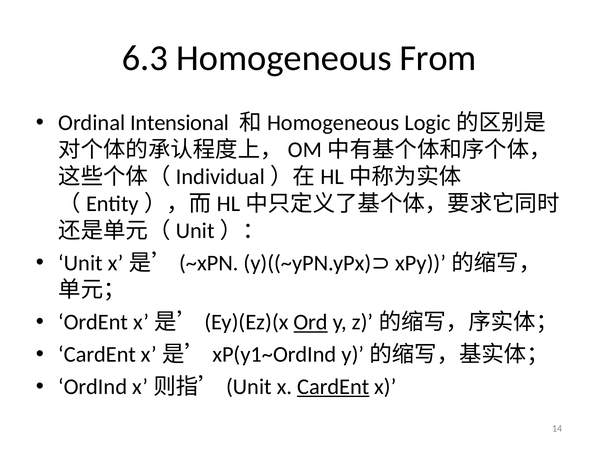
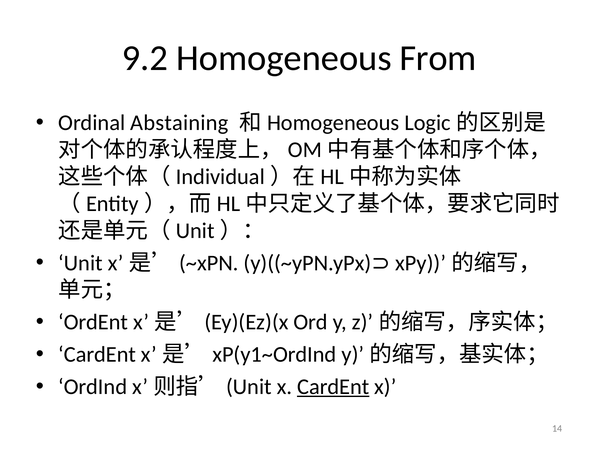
6.3: 6.3 -> 9.2
Intensional: Intensional -> Abstaining
Ord underline: present -> none
